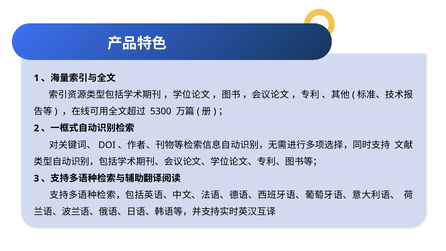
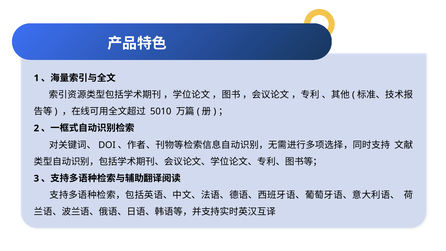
5300: 5300 -> 5010
